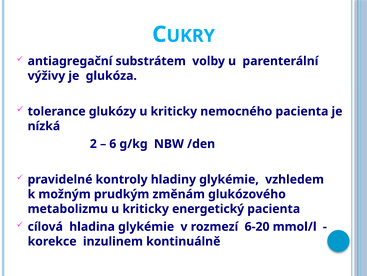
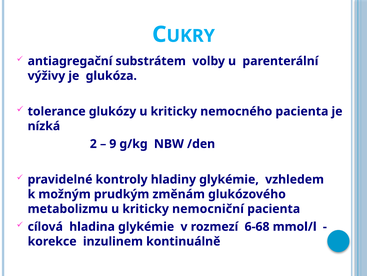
6: 6 -> 9
energetický: energetický -> nemocniční
6-20: 6-20 -> 6-68
